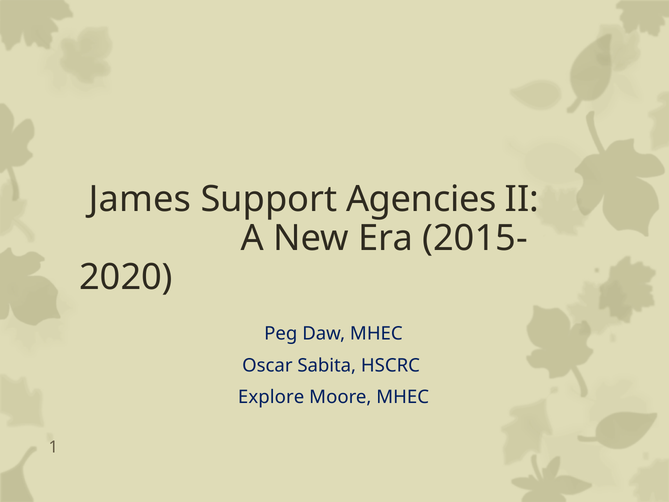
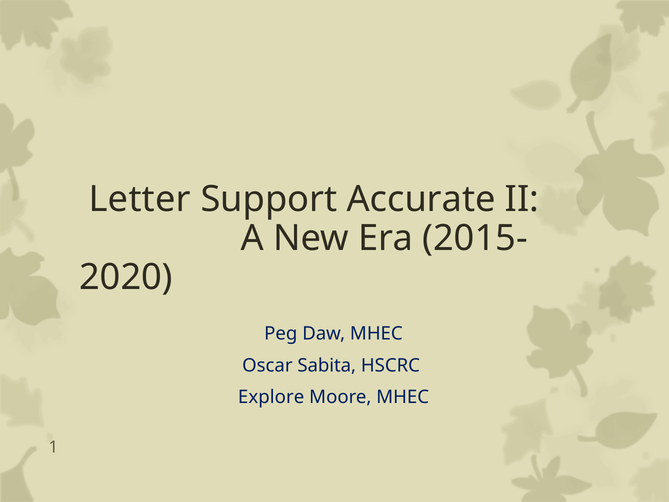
James: James -> Letter
Agencies: Agencies -> Accurate
